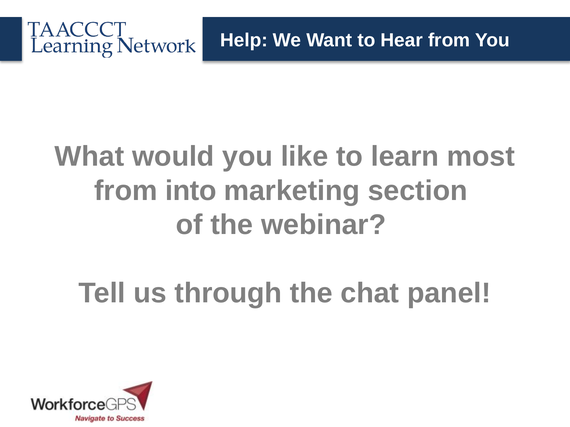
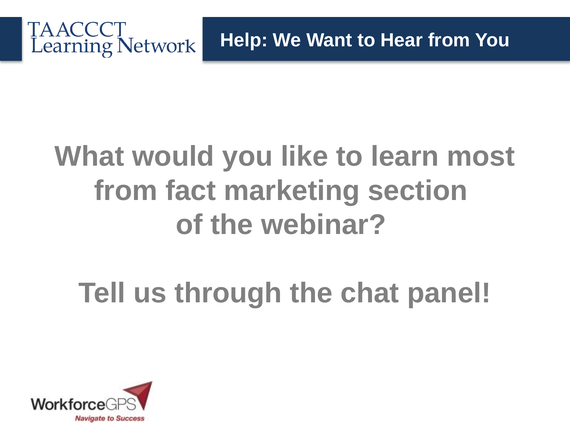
into: into -> fact
